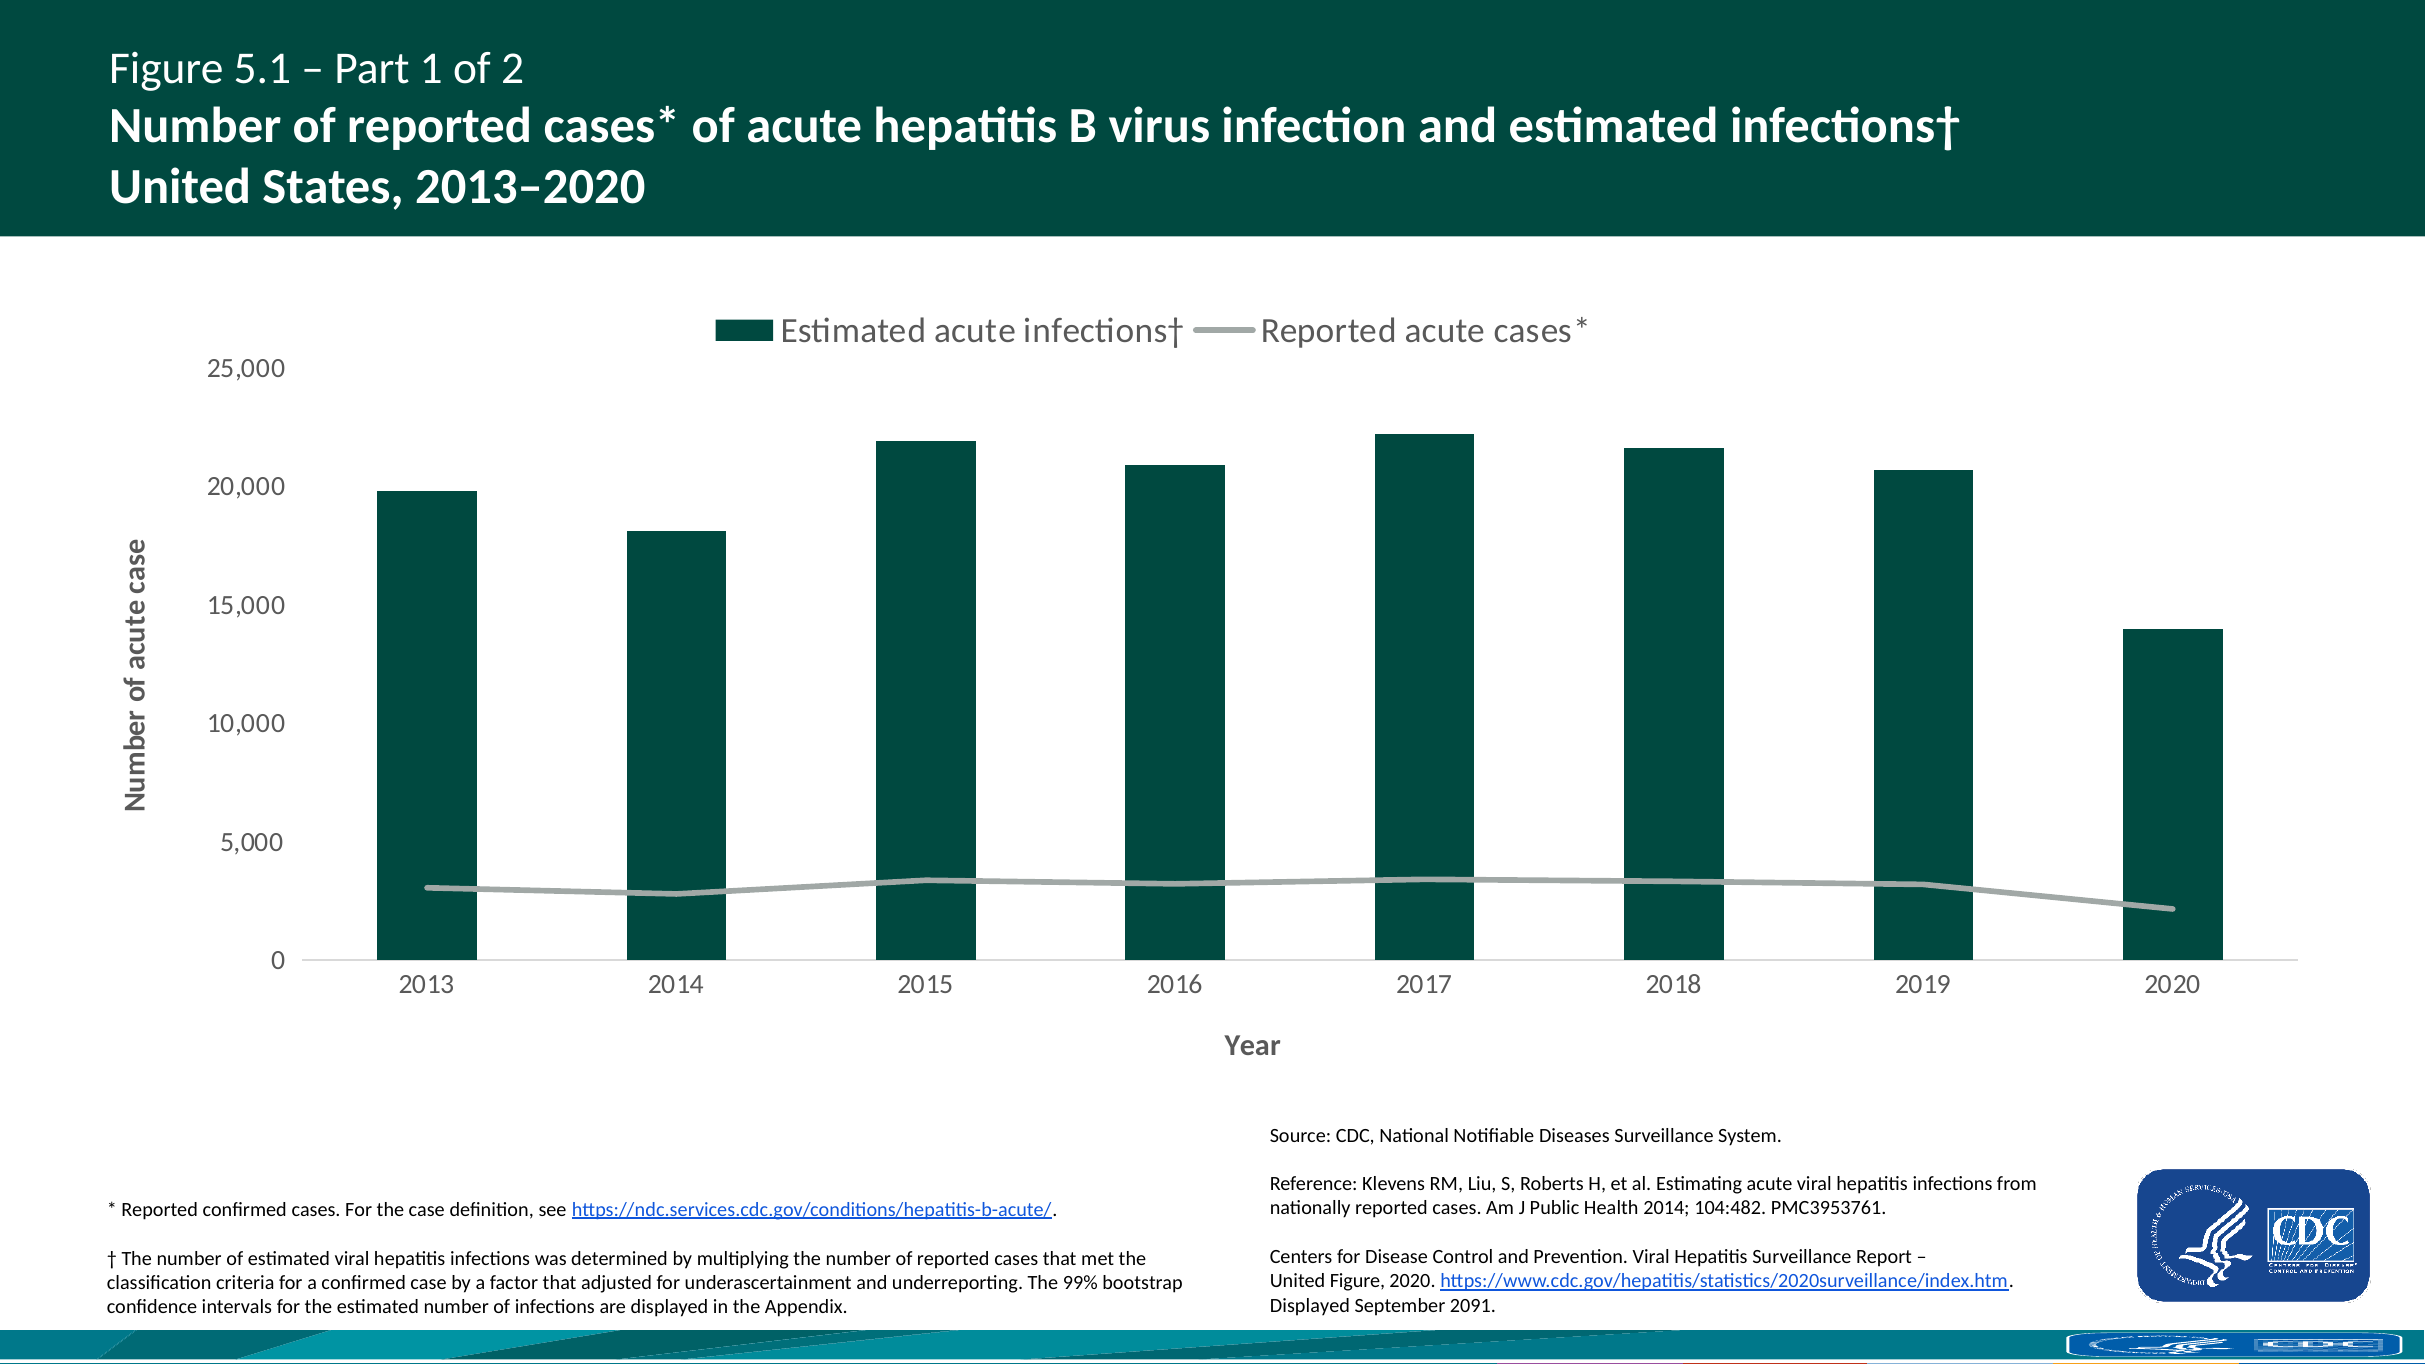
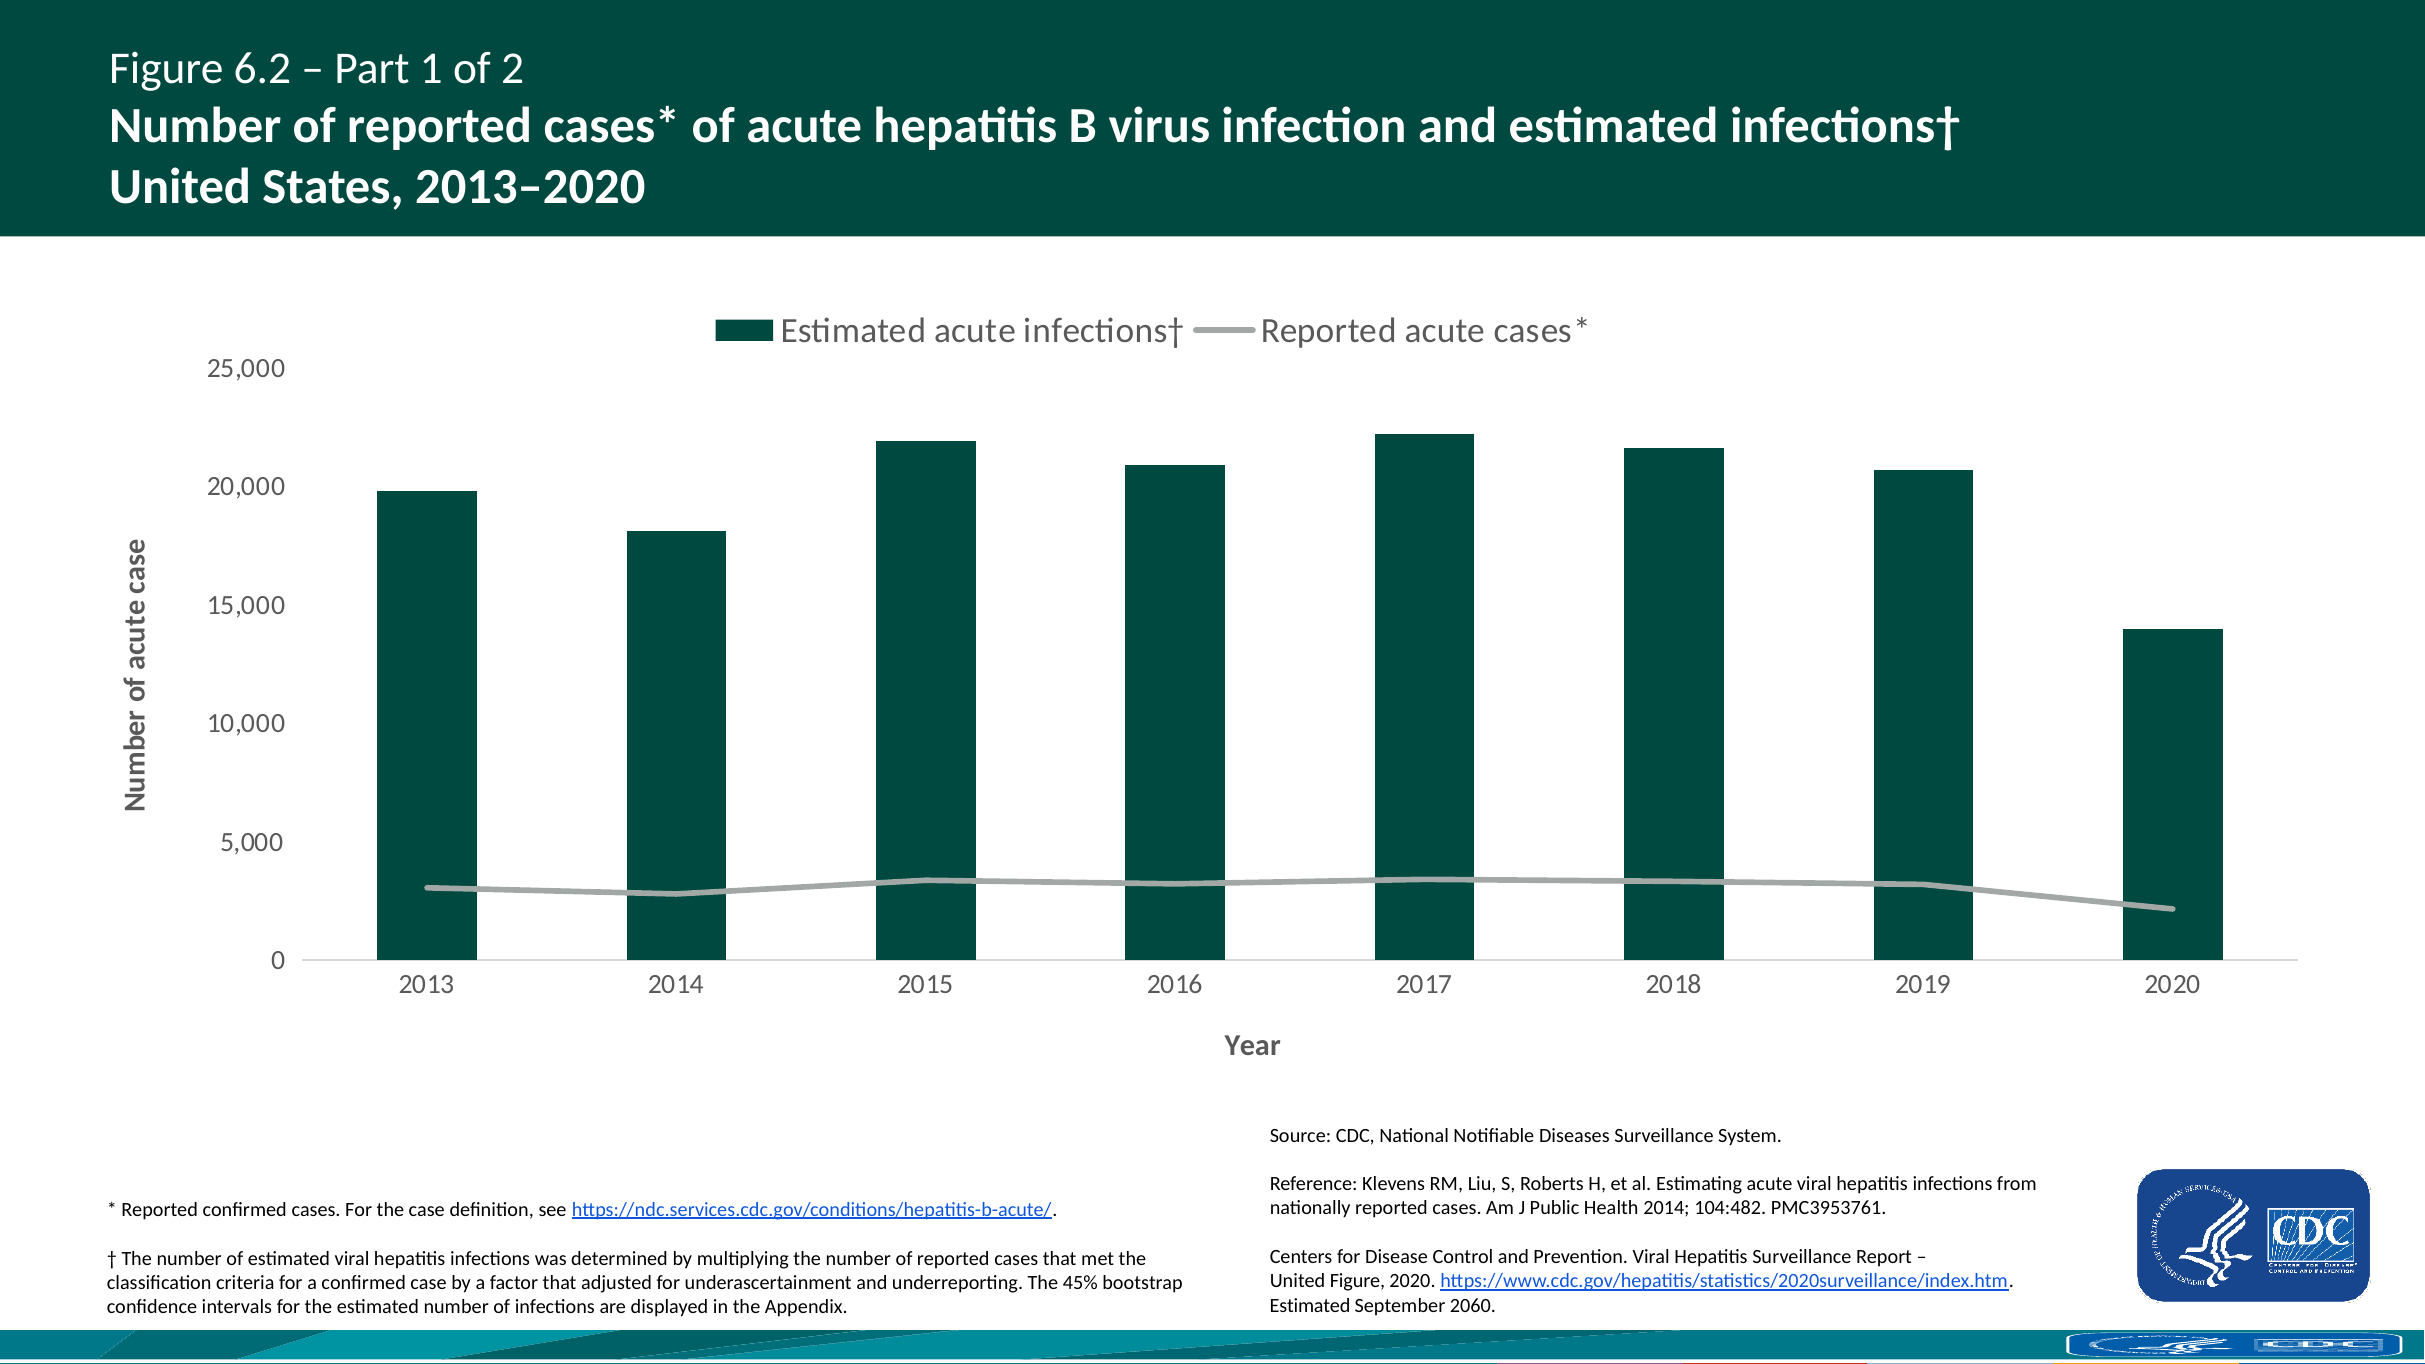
5.1: 5.1 -> 6.2
99%: 99% -> 45%
Displayed at (1310, 1306): Displayed -> Estimated
2091: 2091 -> 2060
